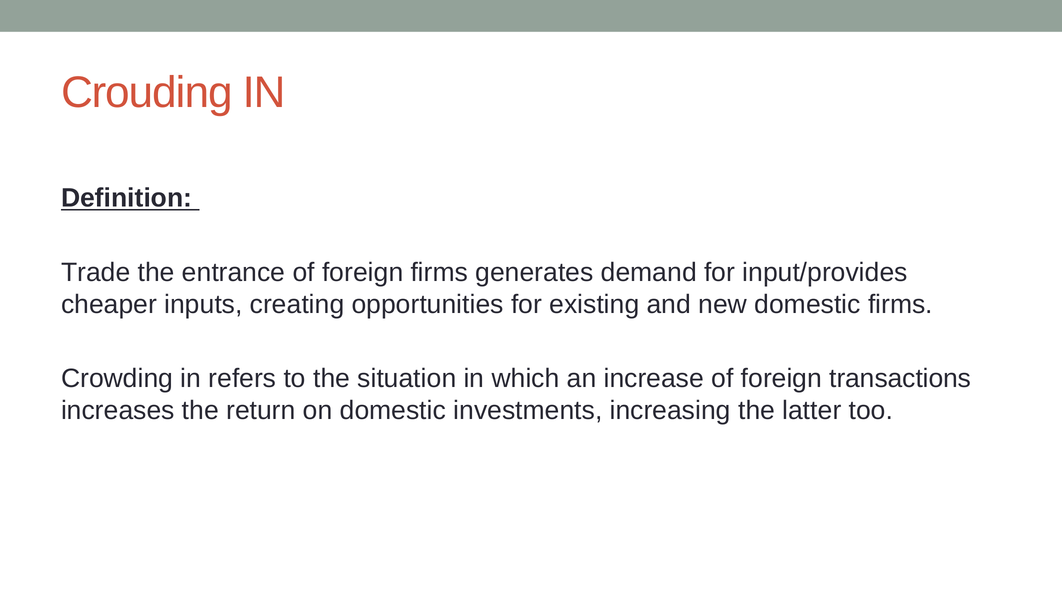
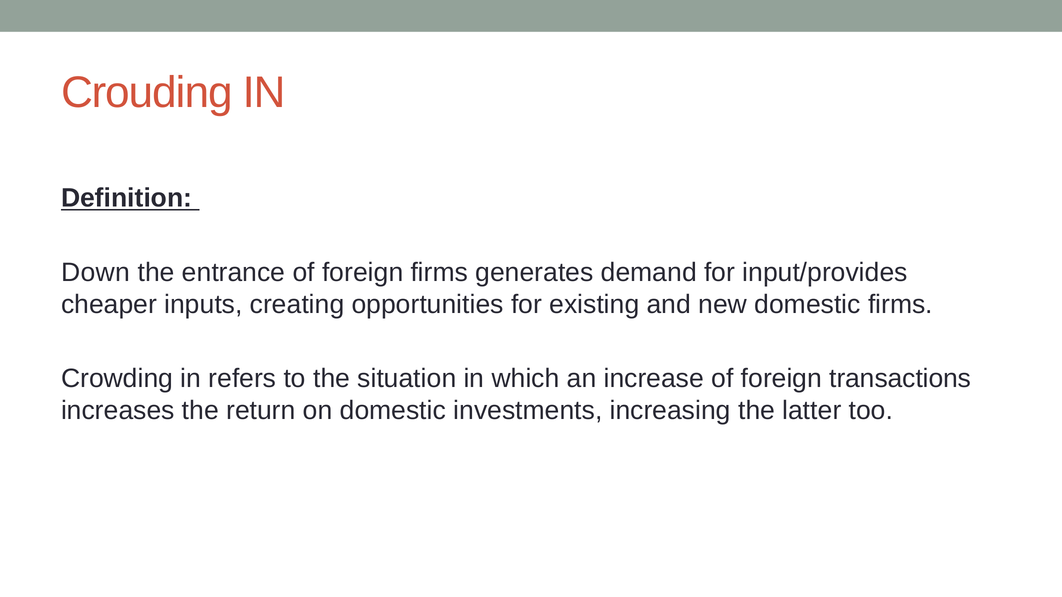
Trade: Trade -> Down
